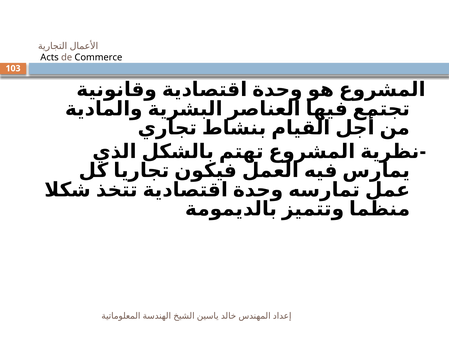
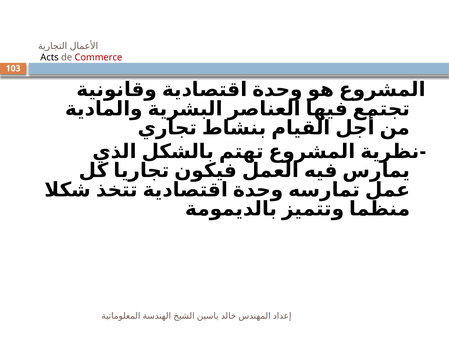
Commerce colour: black -> red
